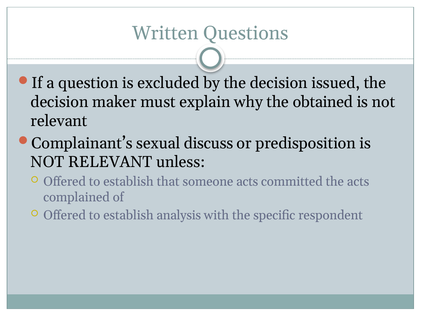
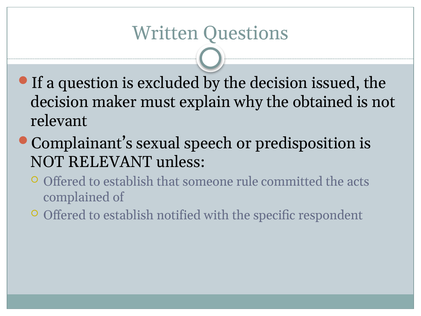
discuss: discuss -> speech
someone acts: acts -> rule
analysis: analysis -> notified
